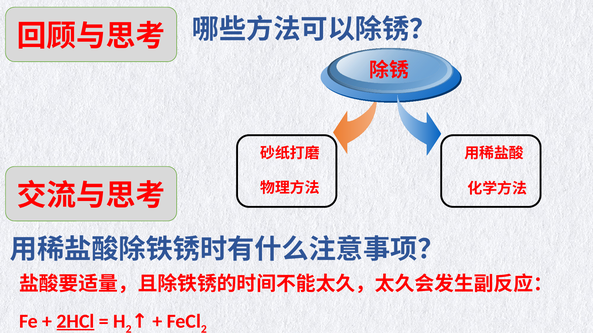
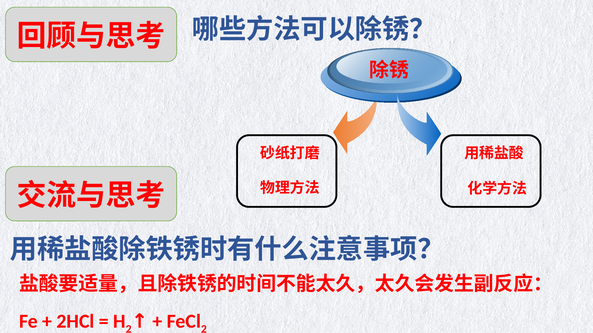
2HCl underline: present -> none
